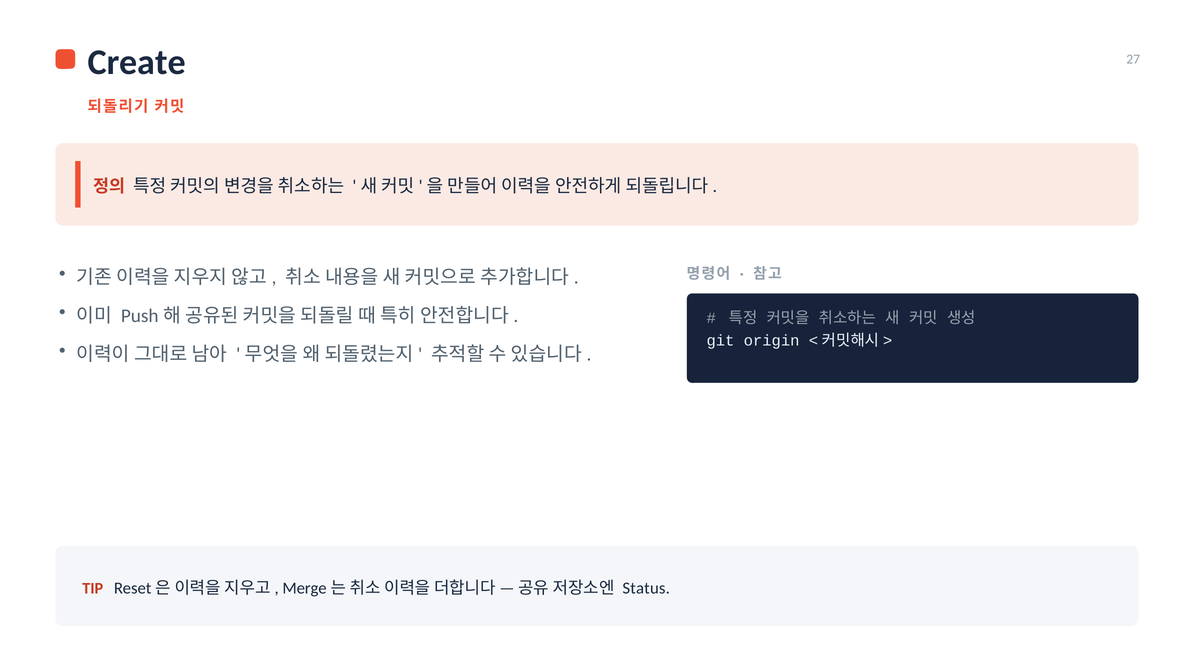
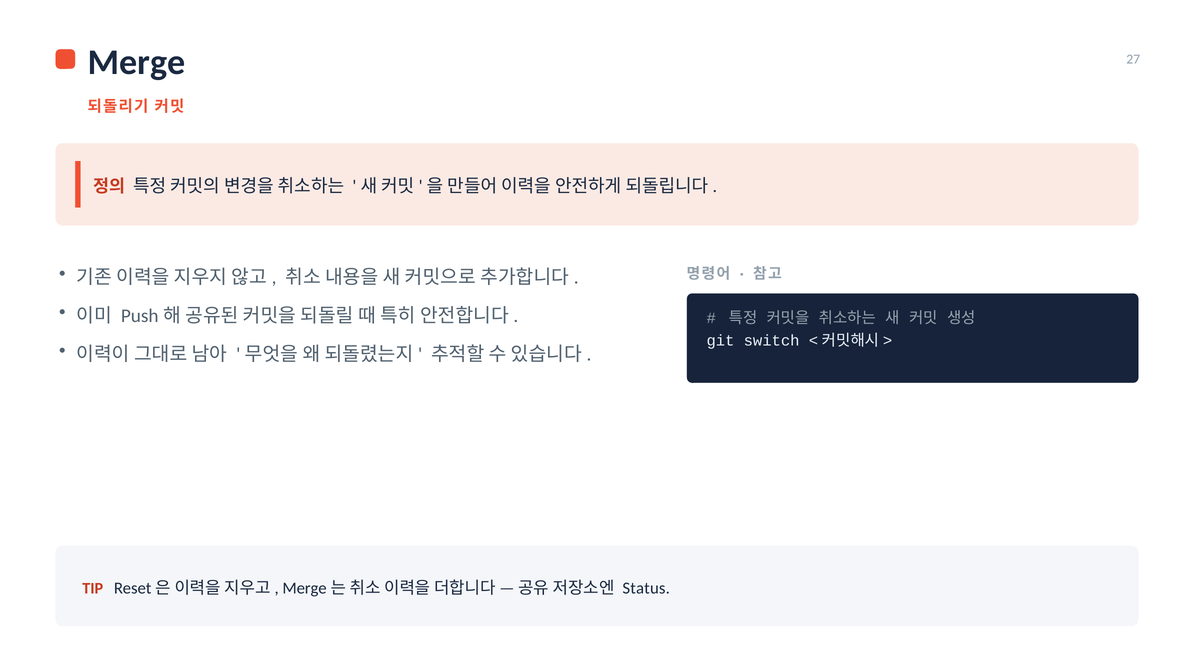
Create at (137, 62): Create -> Merge
origin: origin -> switch
